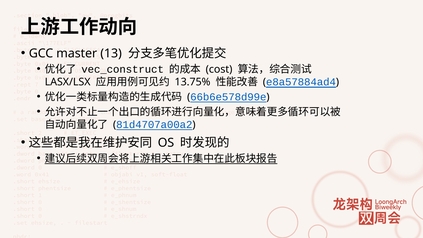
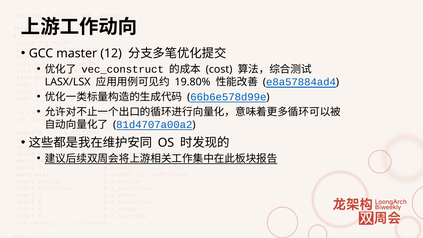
13: 13 -> 12
13.75%: 13.75% -> 19.80%
